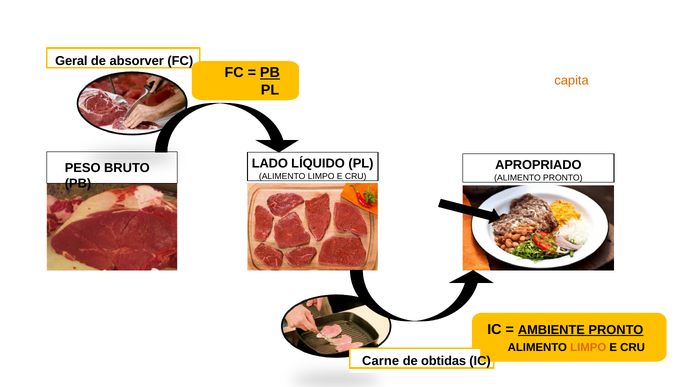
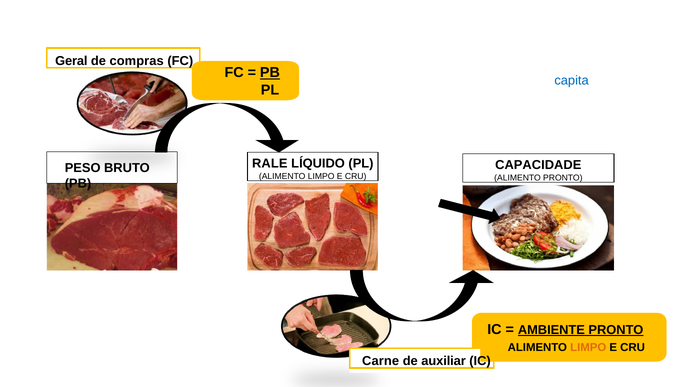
absorver: absorver -> compras
capita colour: orange -> blue
LADO: LADO -> RALE
APROPRIADO: APROPRIADO -> CAPACIDADE
obtidas: obtidas -> auxiliar
